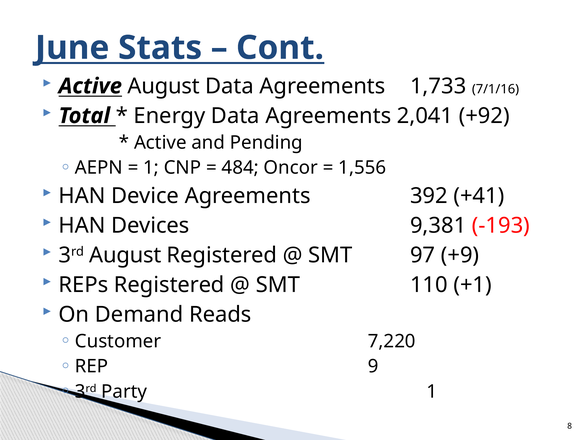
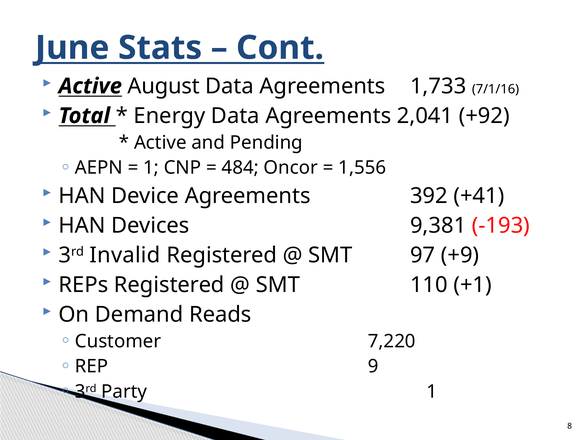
3rd August: August -> Invalid
